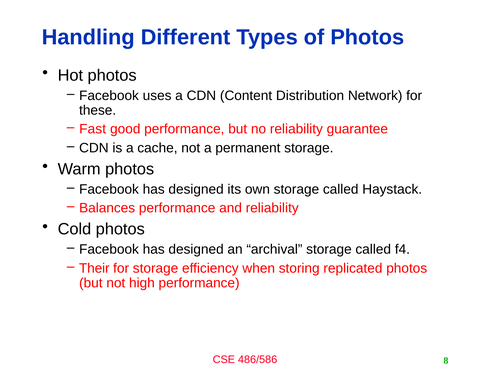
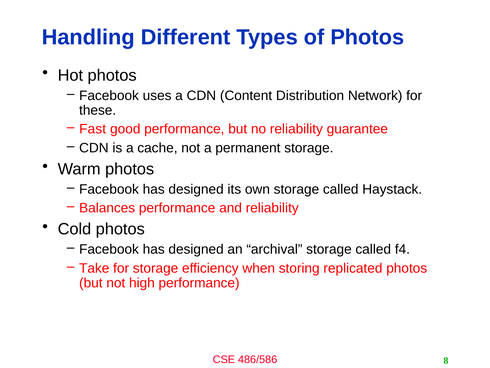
Their: Their -> Take
